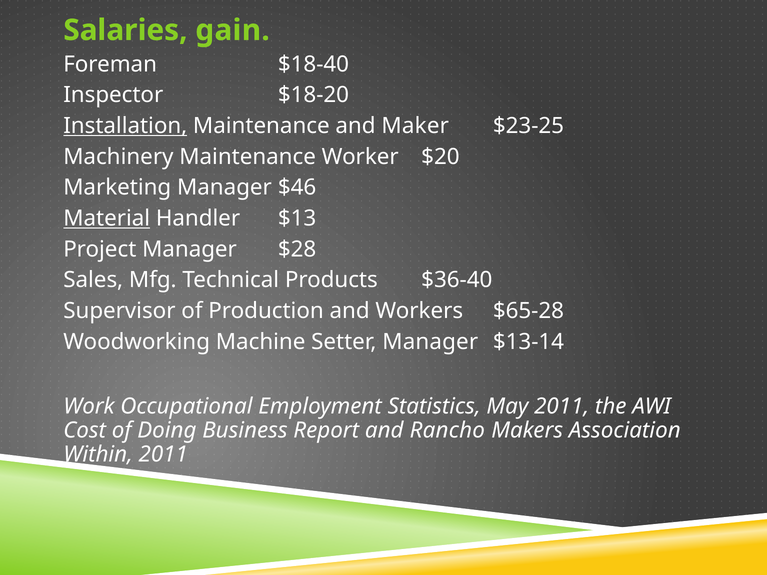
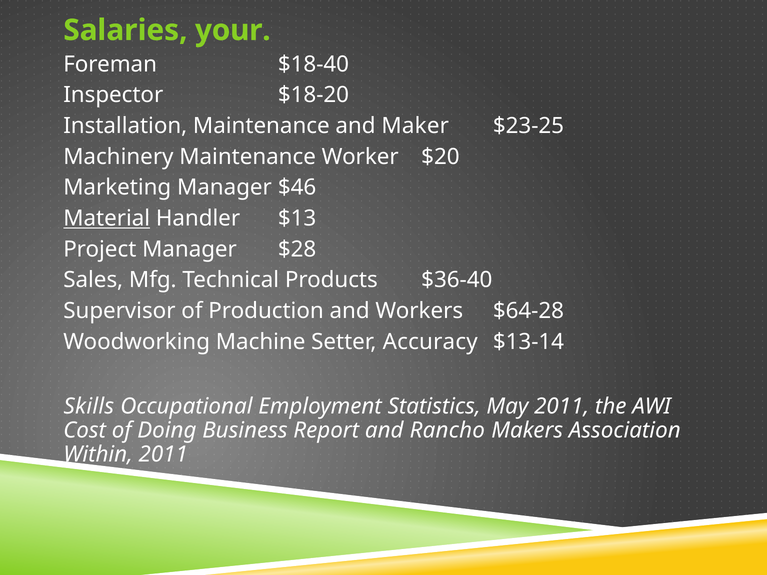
gain: gain -> your
Installation underline: present -> none
$65-28: $65-28 -> $64-28
Setter Manager: Manager -> Accuracy
Work: Work -> Skills
